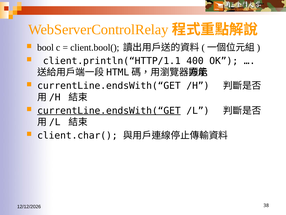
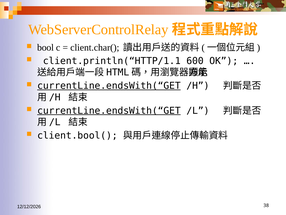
client.bool(: client.bool( -> client.char(
400: 400 -> 600
currentLine.endsWith(“GET at (109, 86) underline: none -> present
client.char(: client.char( -> client.bool(
